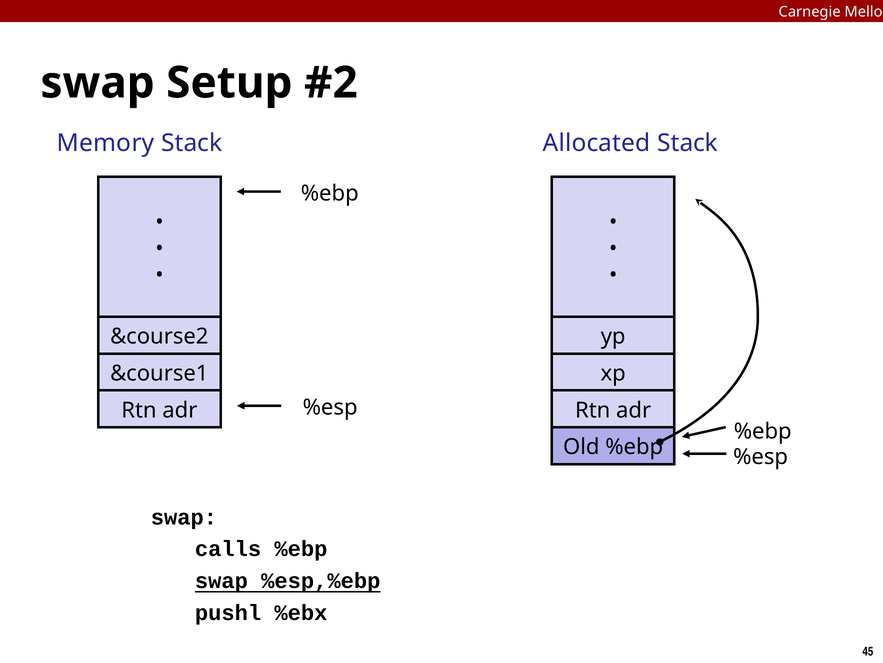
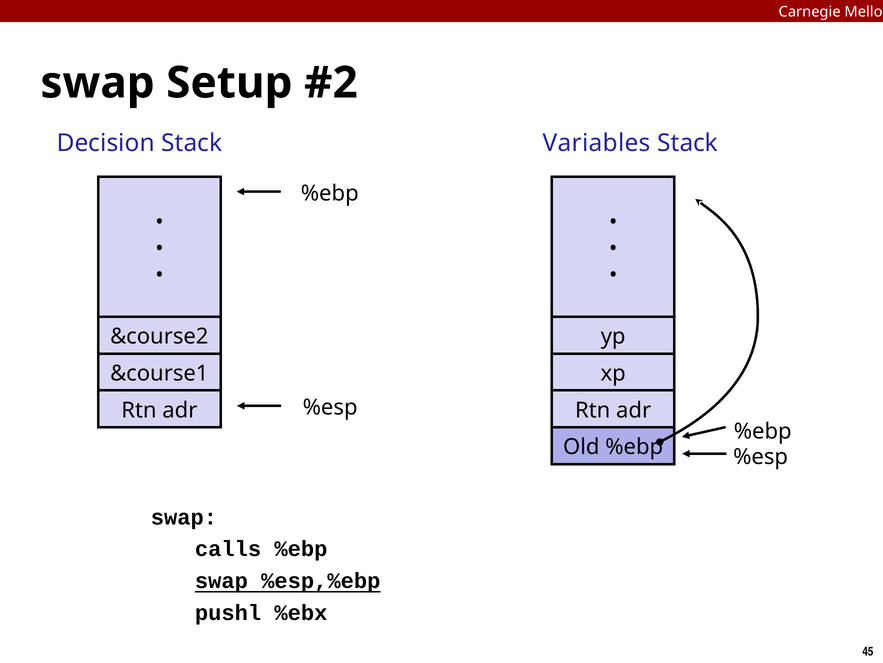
Memory: Memory -> Decision
Allocated: Allocated -> Variables
